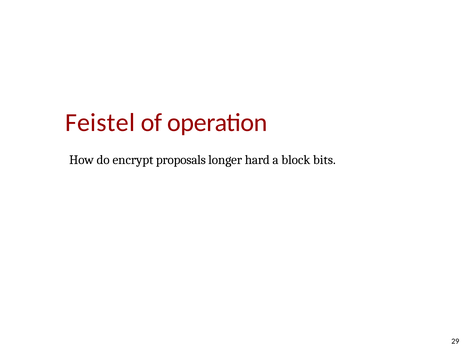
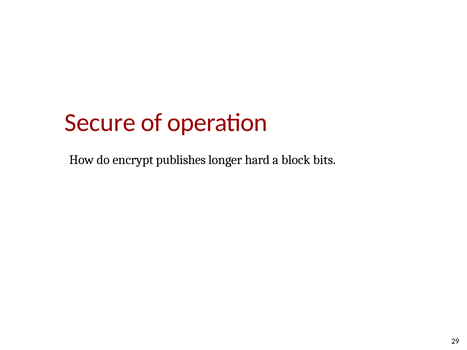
Feistel: Feistel -> Secure
proposals: proposals -> publishes
